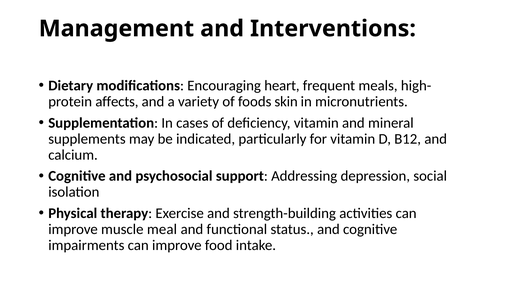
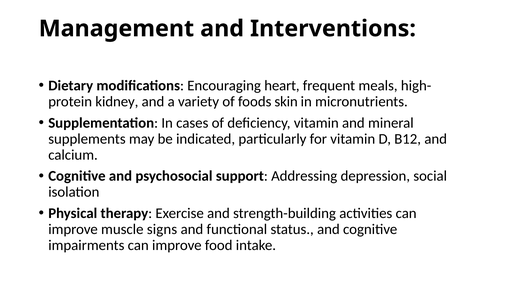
affects: affects -> kidney
meal: meal -> signs
